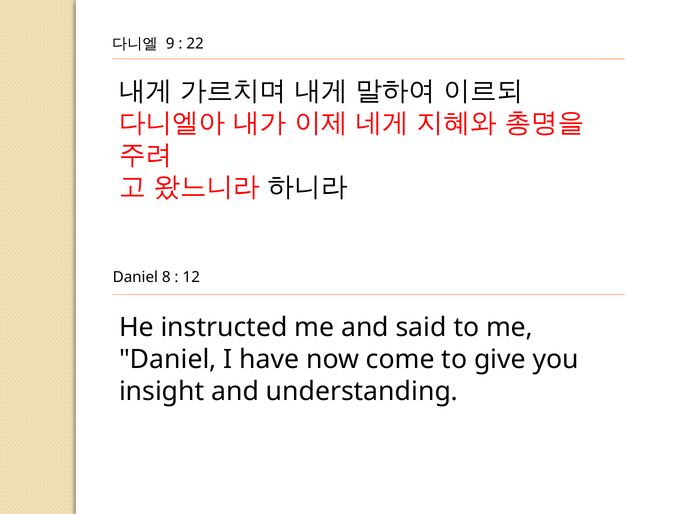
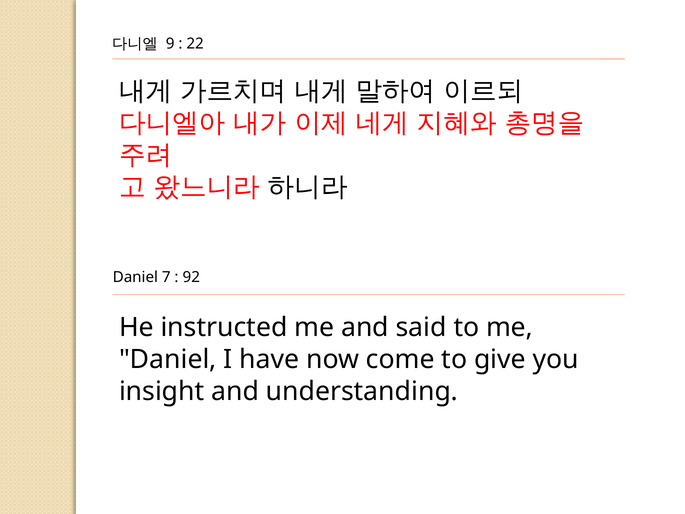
8: 8 -> 7
12: 12 -> 92
